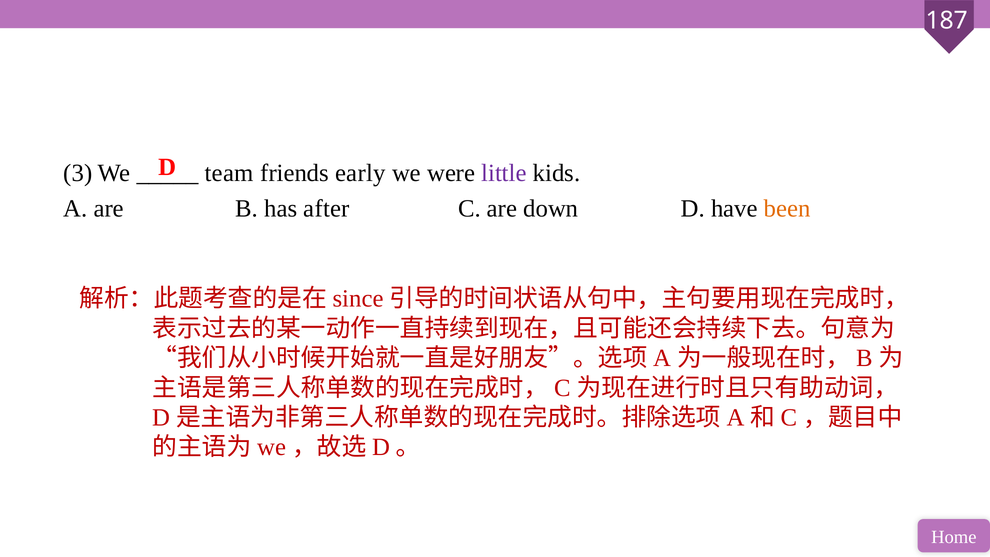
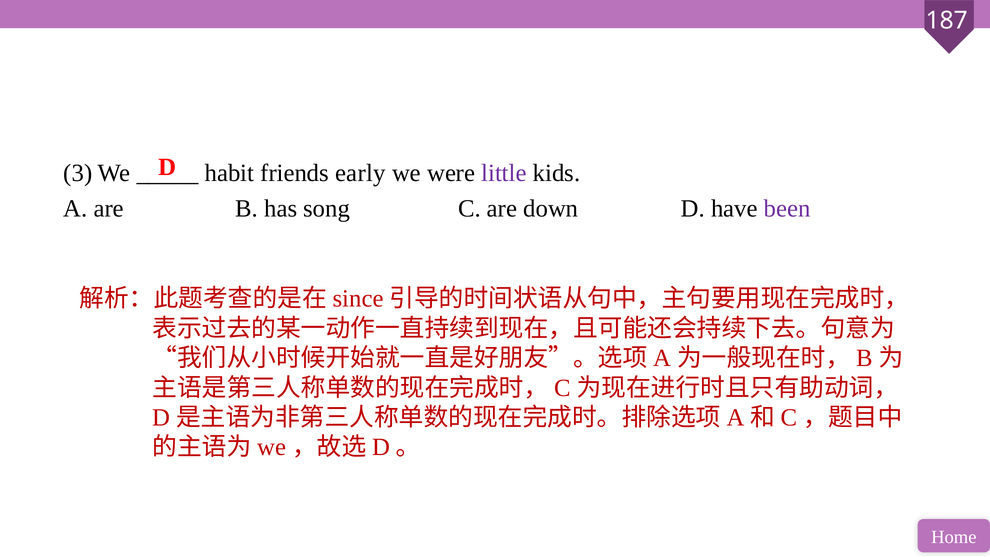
team: team -> habit
after: after -> song
been colour: orange -> purple
